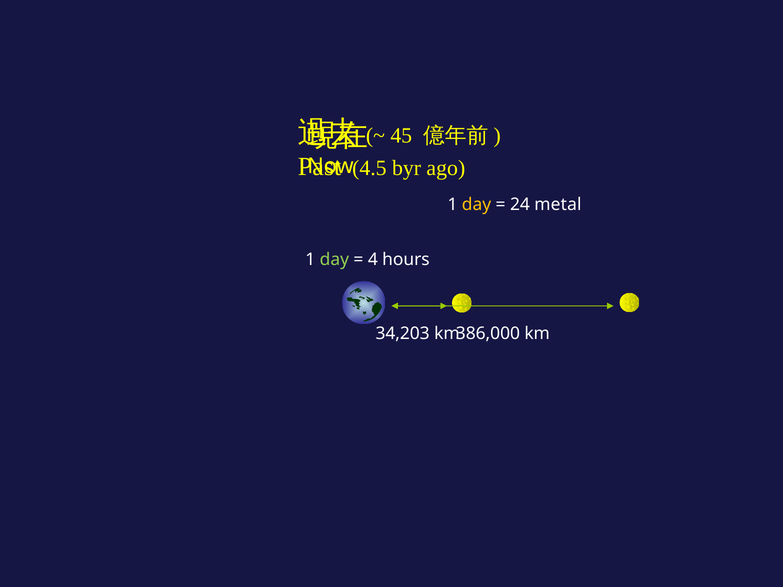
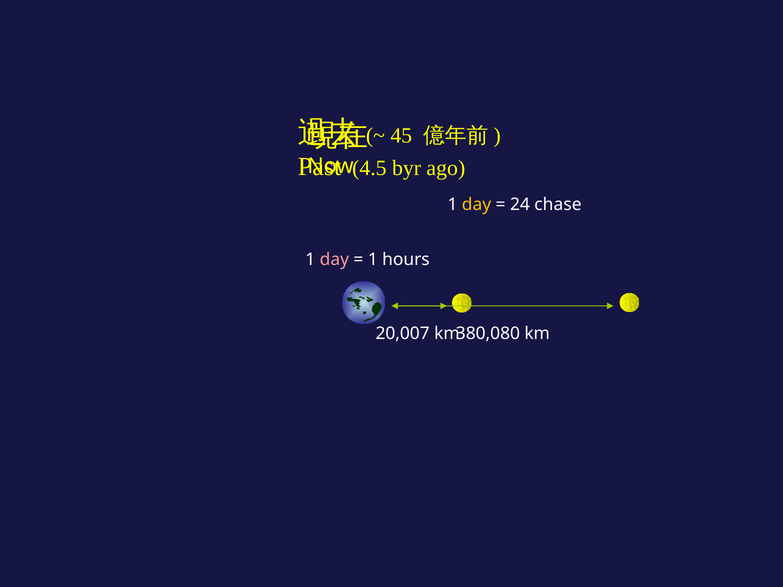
metal: metal -> chase
day at (334, 260) colour: light green -> pink
4 at (373, 260): 4 -> 1
34,203: 34,203 -> 20,007
386,000: 386,000 -> 380,080
